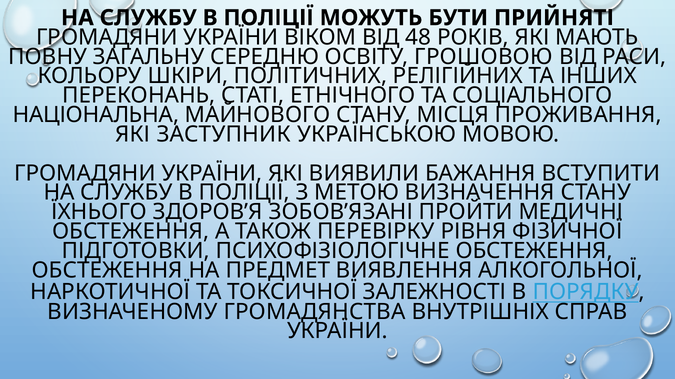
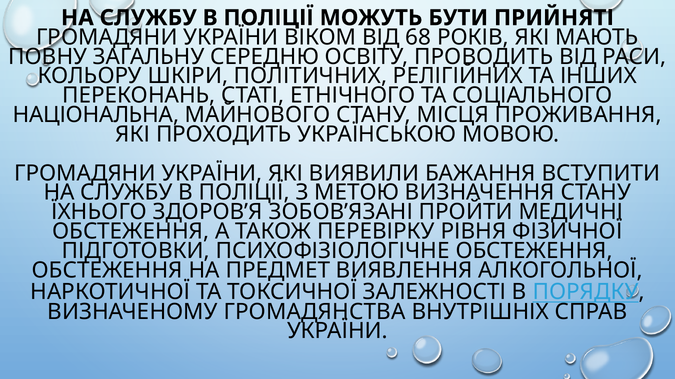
48: 48 -> 68
ГРОШОВОЮ: ГРОШОВОЮ -> ПРОВОДИТЬ
ЗАСТУПНИК: ЗАСТУПНИК -> ПРОХОДИТЬ
